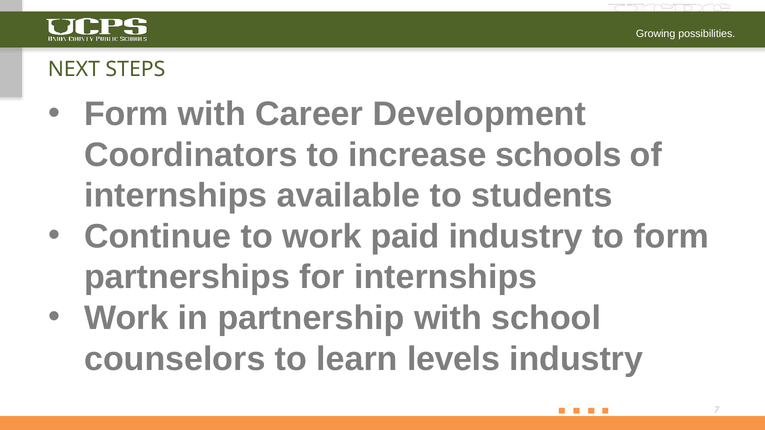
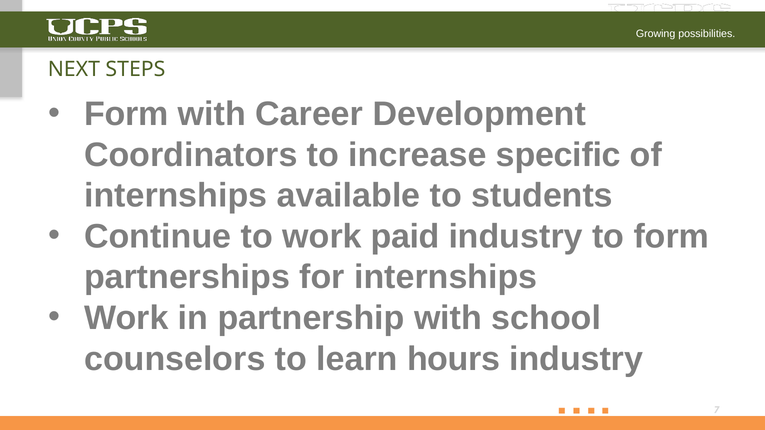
schools: schools -> specific
levels: levels -> hours
